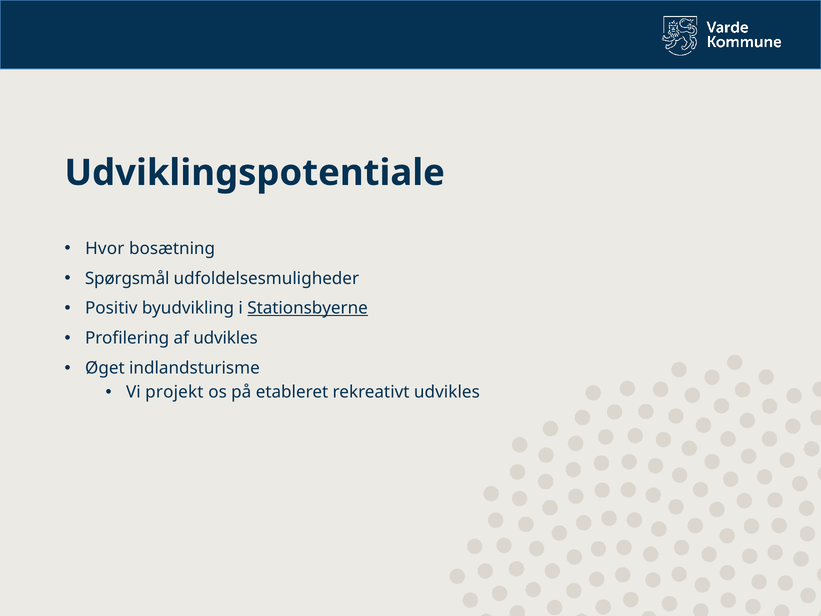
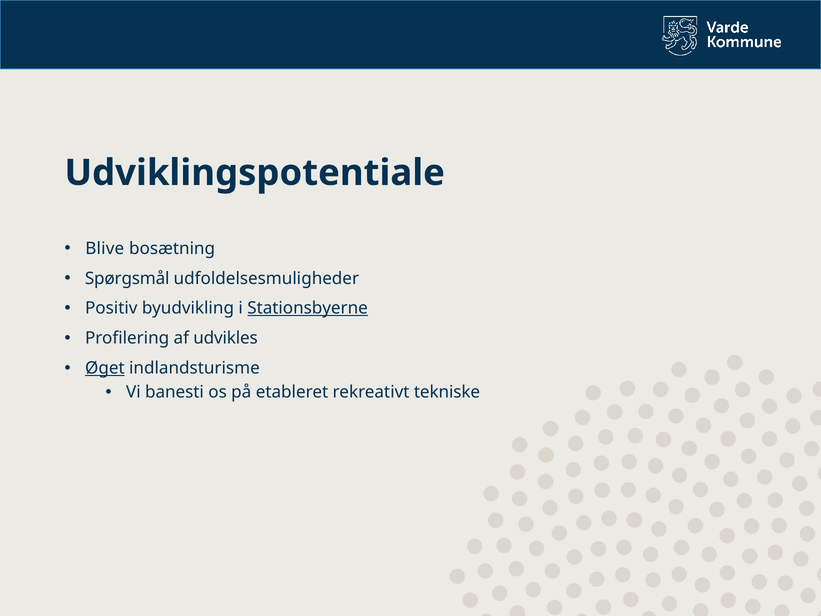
Hvor: Hvor -> Blive
Øget underline: none -> present
projekt: projekt -> banesti
rekreativt udvikles: udvikles -> tekniske
